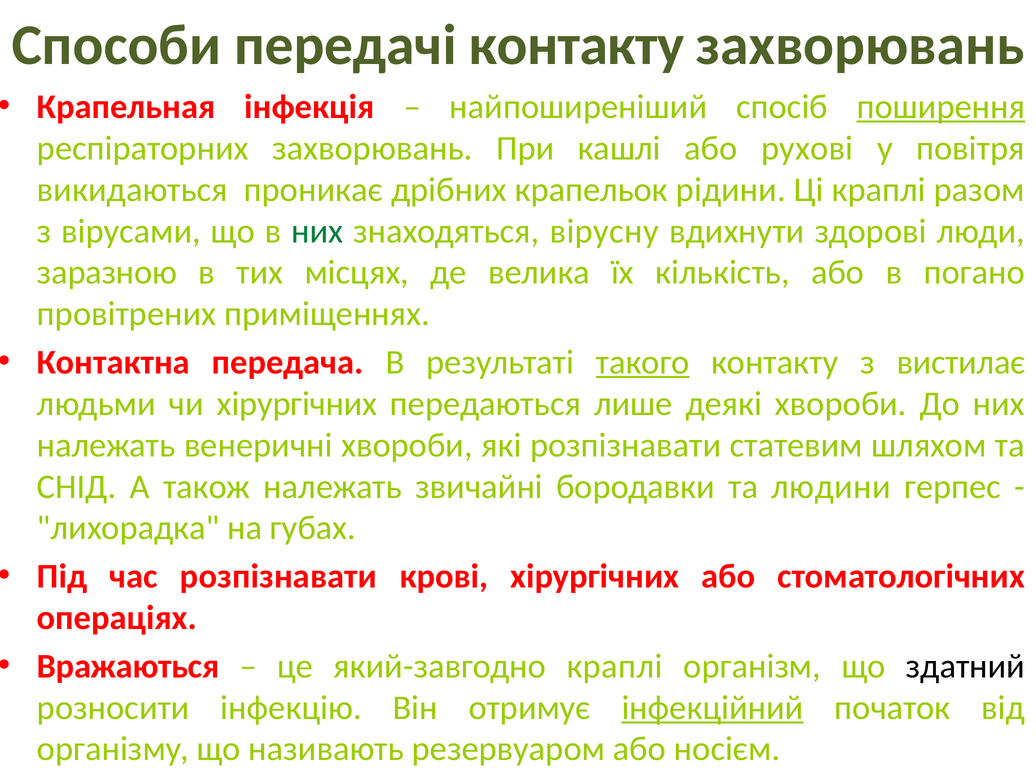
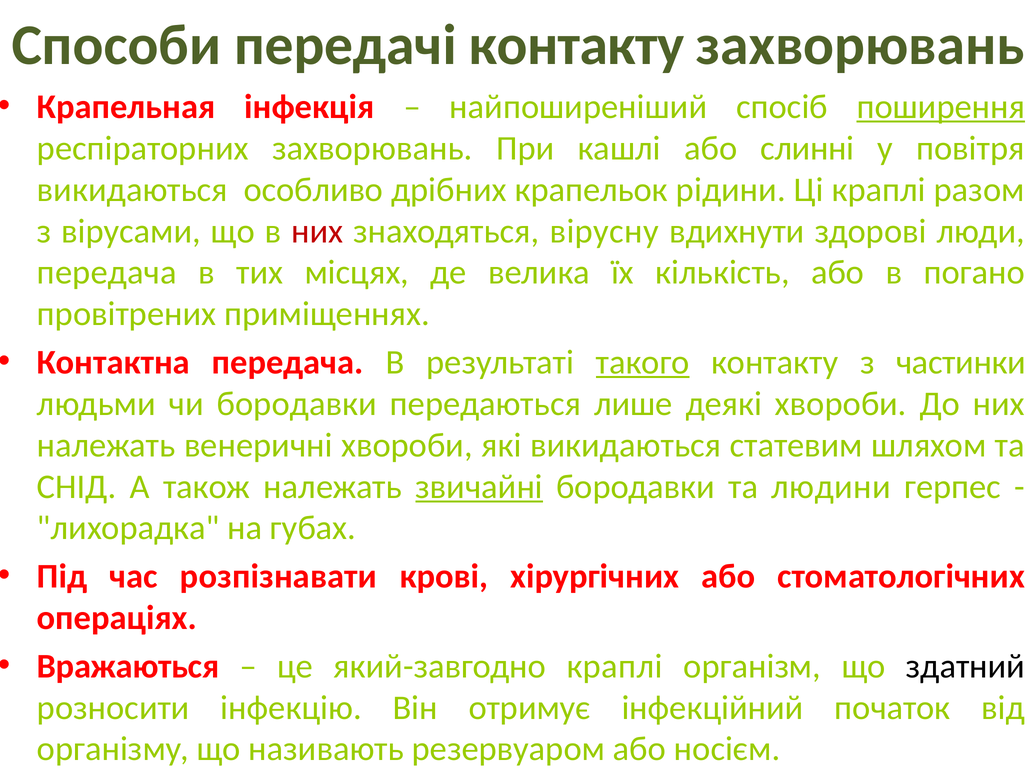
рухові: рухові -> слинні
проникає: проникає -> особливо
них at (317, 231) colour: green -> red
заразною at (107, 273): заразною -> передача
вистилає: вистилає -> частинки
чи хірургічних: хірургічних -> бородавки
які розпізнавати: розпізнавати -> викидаються
звичайні underline: none -> present
інфекційний underline: present -> none
